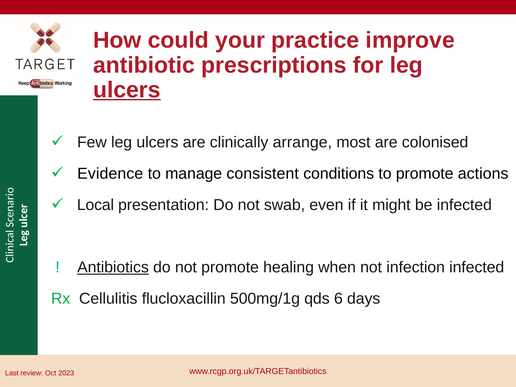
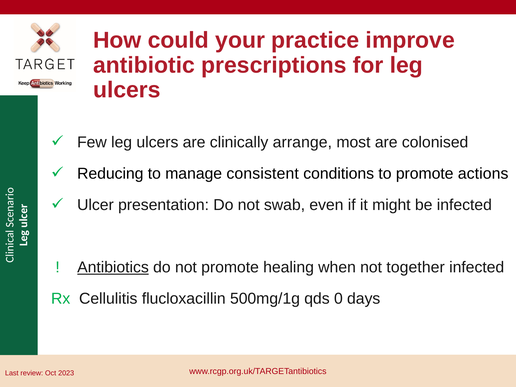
ulcers at (127, 90) underline: present -> none
Evidence: Evidence -> Reducing
Local: Local -> Ulcer
infection: infection -> together
6: 6 -> 0
